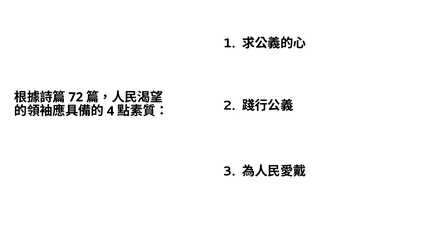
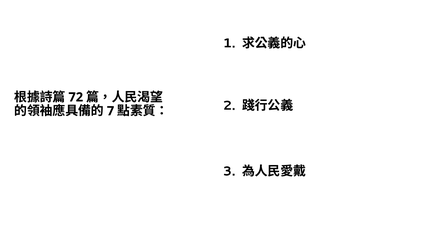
4: 4 -> 7
